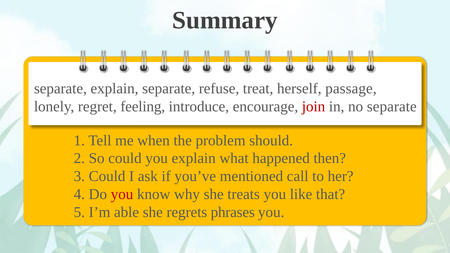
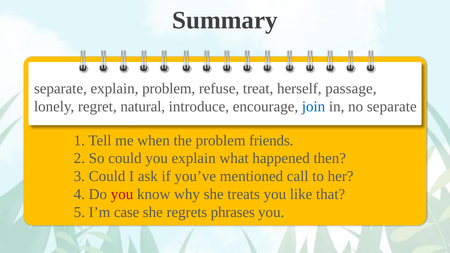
explain separate: separate -> problem
feeling: feeling -> natural
join colour: red -> blue
should: should -> friends
able: able -> case
